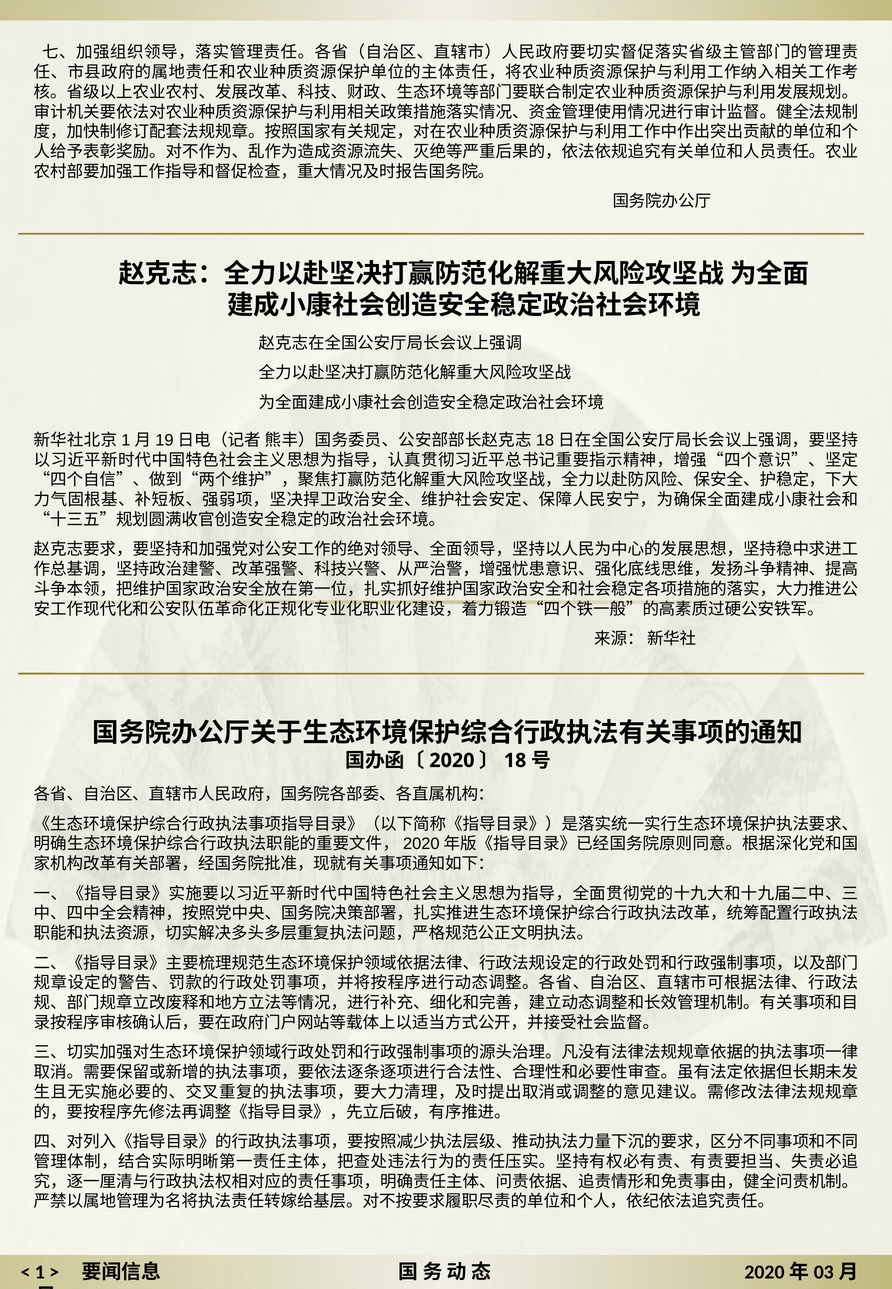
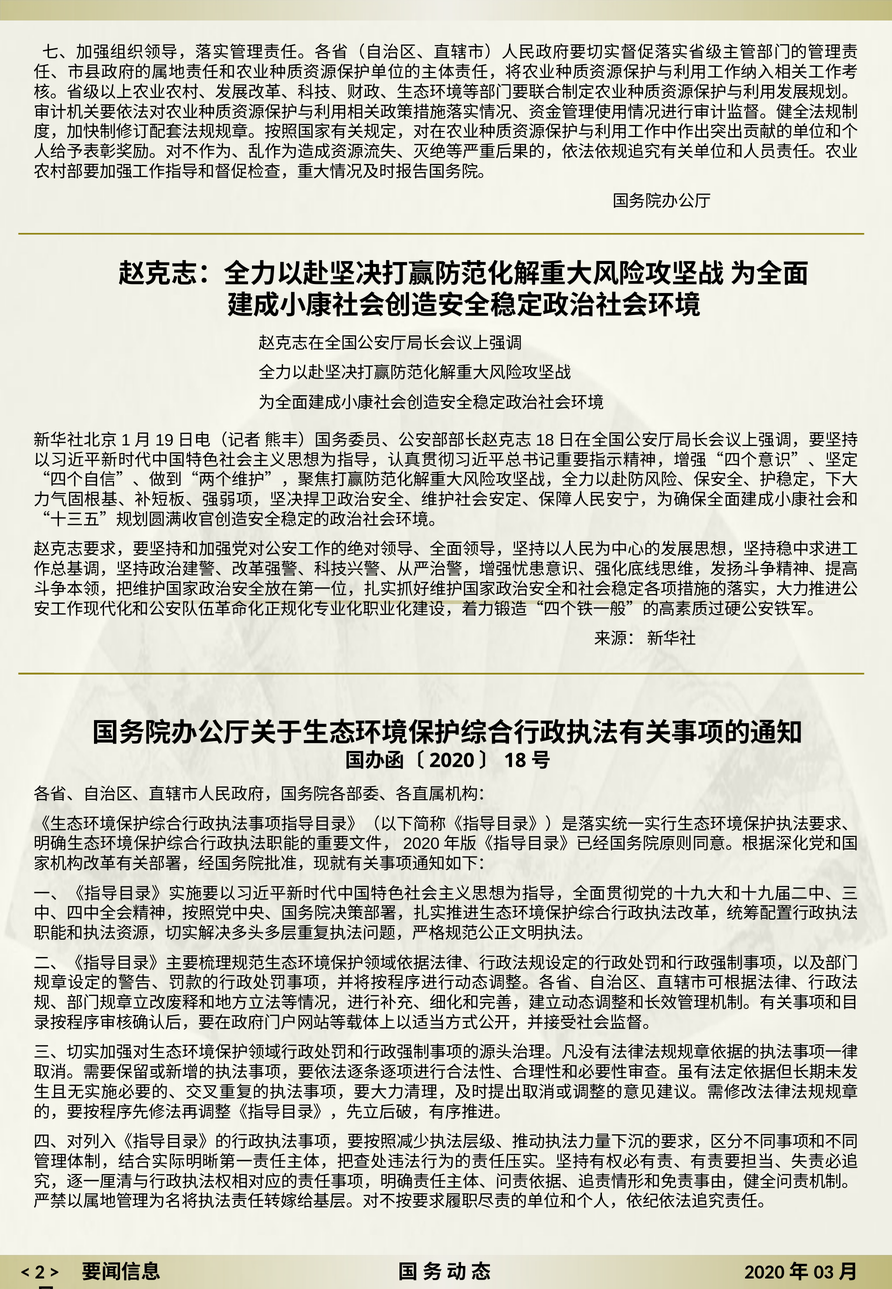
1: 1 -> 2
